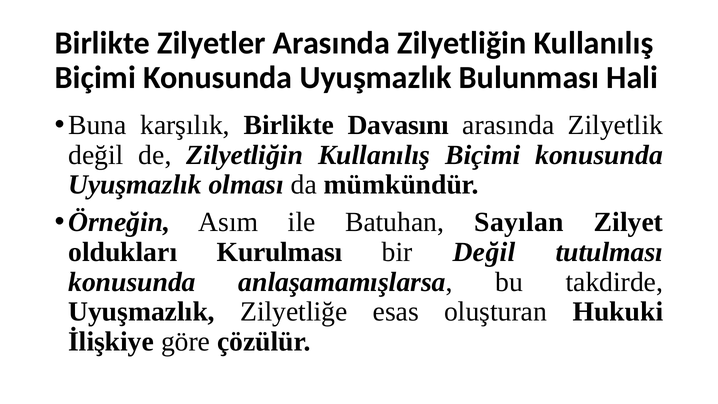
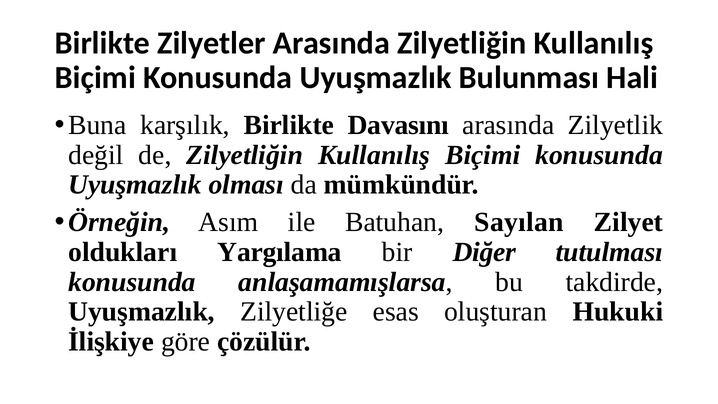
Kurulması: Kurulması -> Yargılama
bir Değil: Değil -> Diğer
